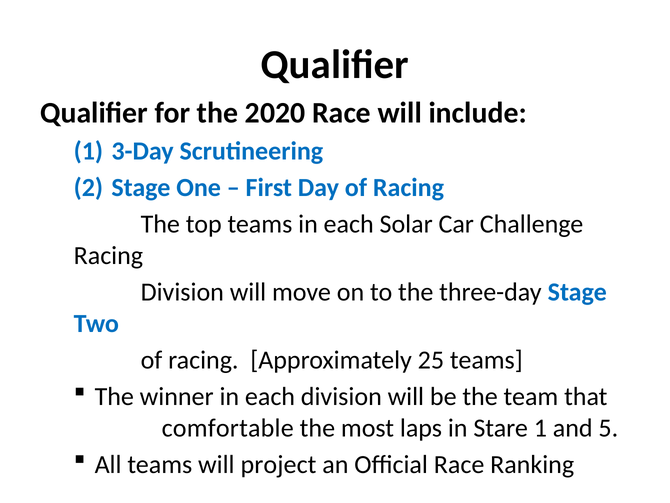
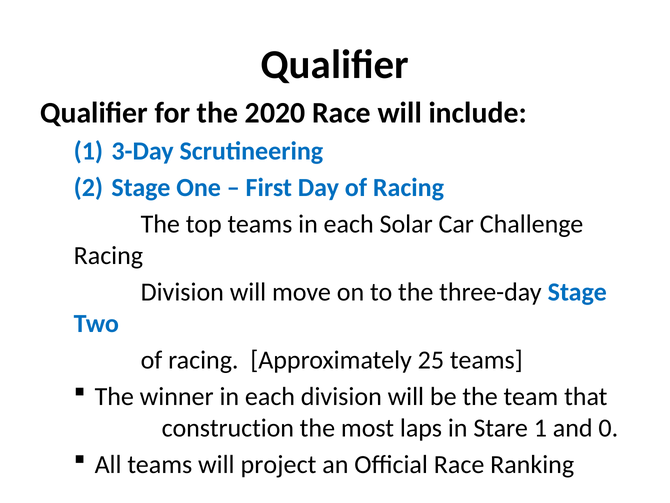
comfortable: comfortable -> construction
5: 5 -> 0
